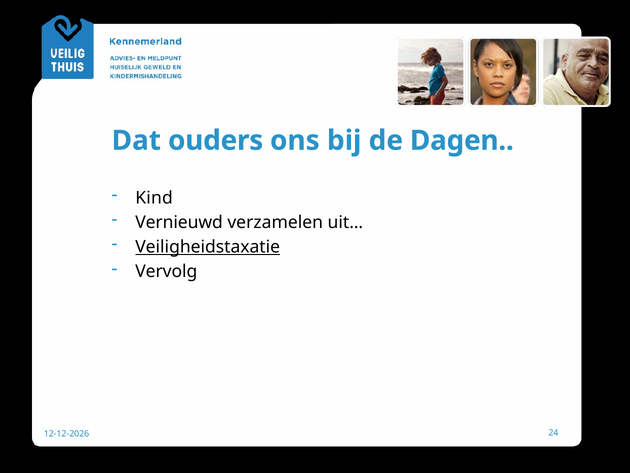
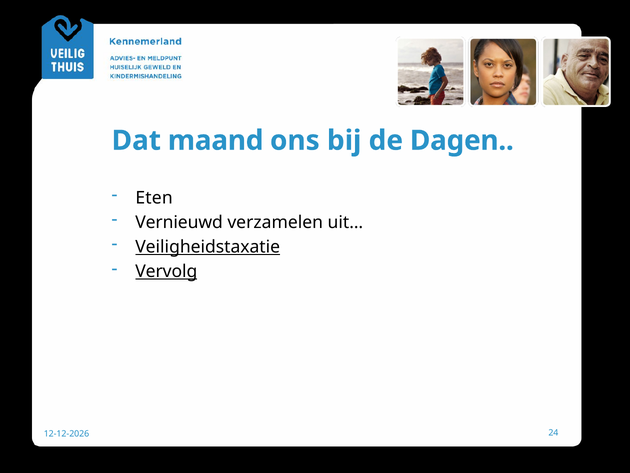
ouders: ouders -> maand
Kind: Kind -> Eten
Vervolg underline: none -> present
